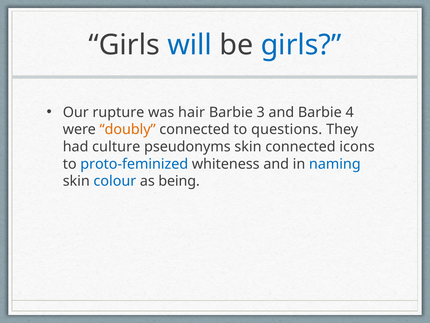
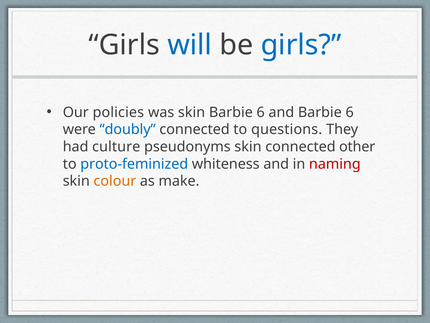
rupture: rupture -> policies
was hair: hair -> skin
3 at (261, 112): 3 -> 6
and Barbie 4: 4 -> 6
doubly colour: orange -> blue
icons: icons -> other
naming colour: blue -> red
colour colour: blue -> orange
being: being -> make
